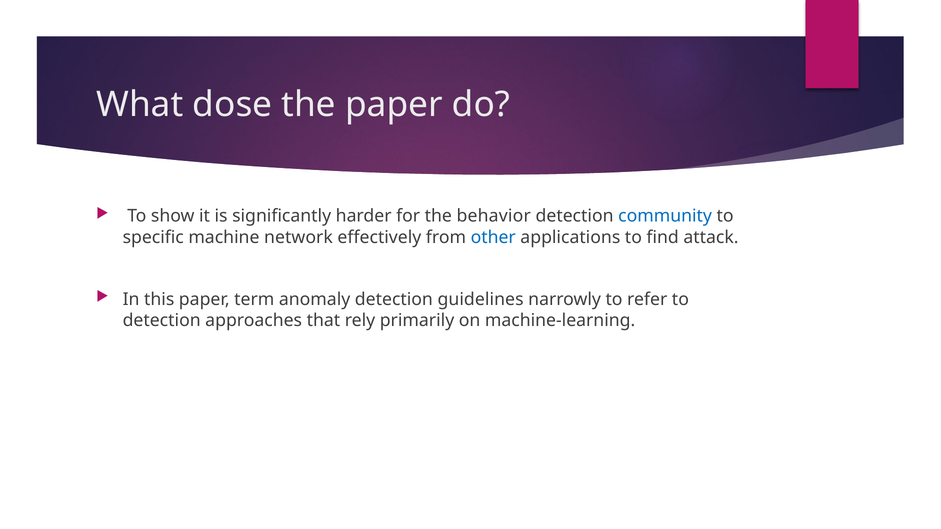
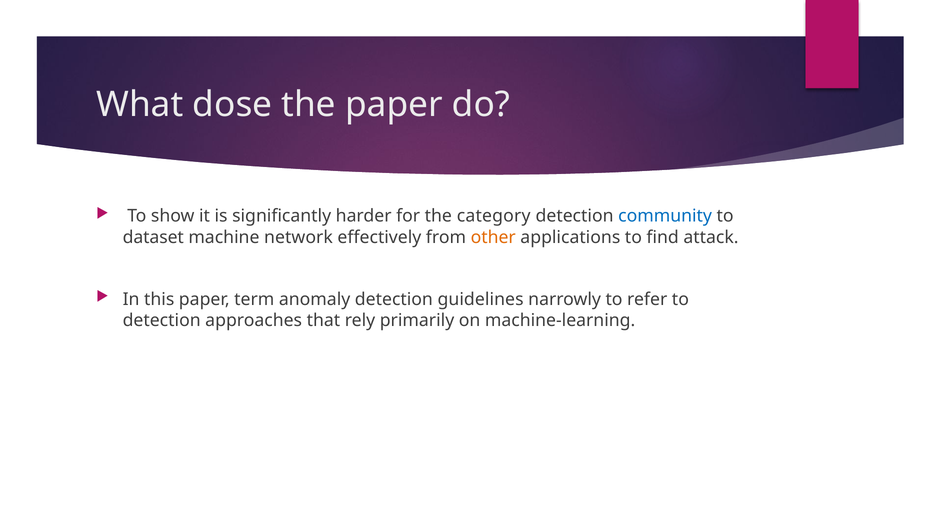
behavior: behavior -> category
specific: specific -> dataset
other colour: blue -> orange
